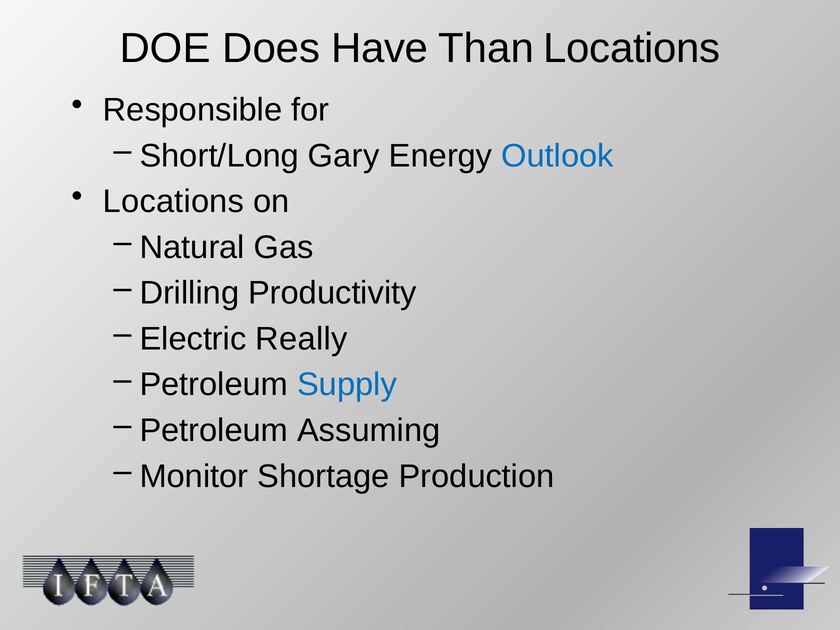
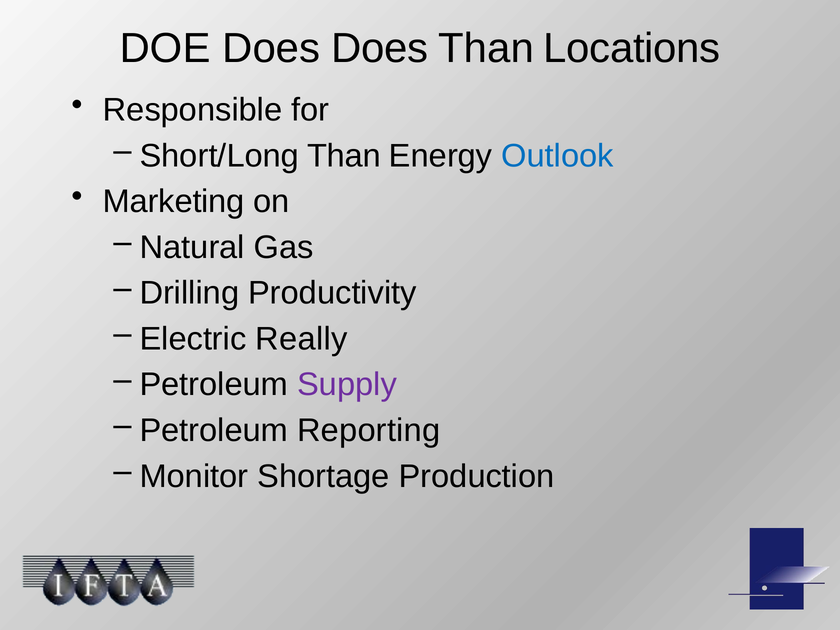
Does Have: Have -> Does
Short/Long Gary: Gary -> Than
Locations at (173, 202): Locations -> Marketing
Supply colour: blue -> purple
Assuming: Assuming -> Reporting
